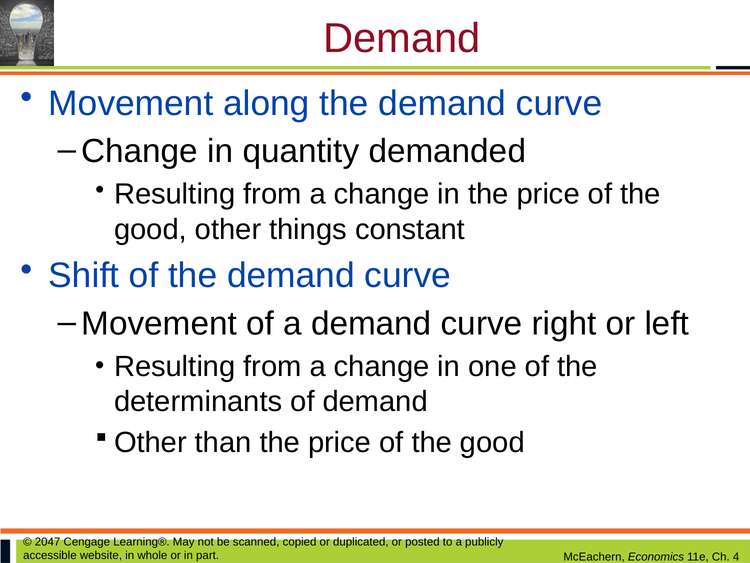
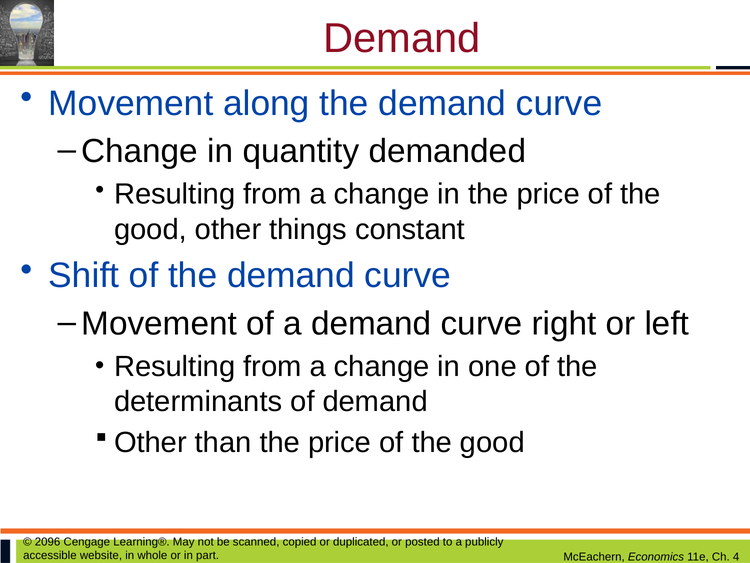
2047: 2047 -> 2096
